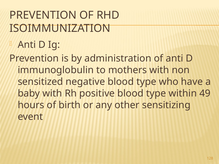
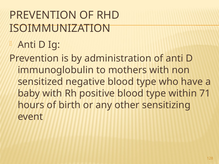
49: 49 -> 71
